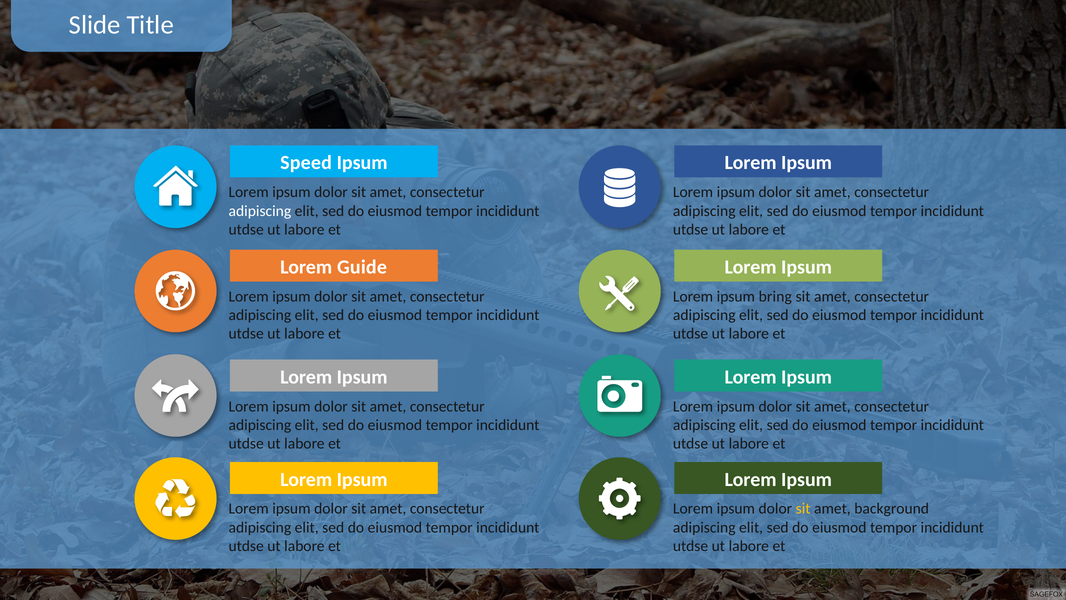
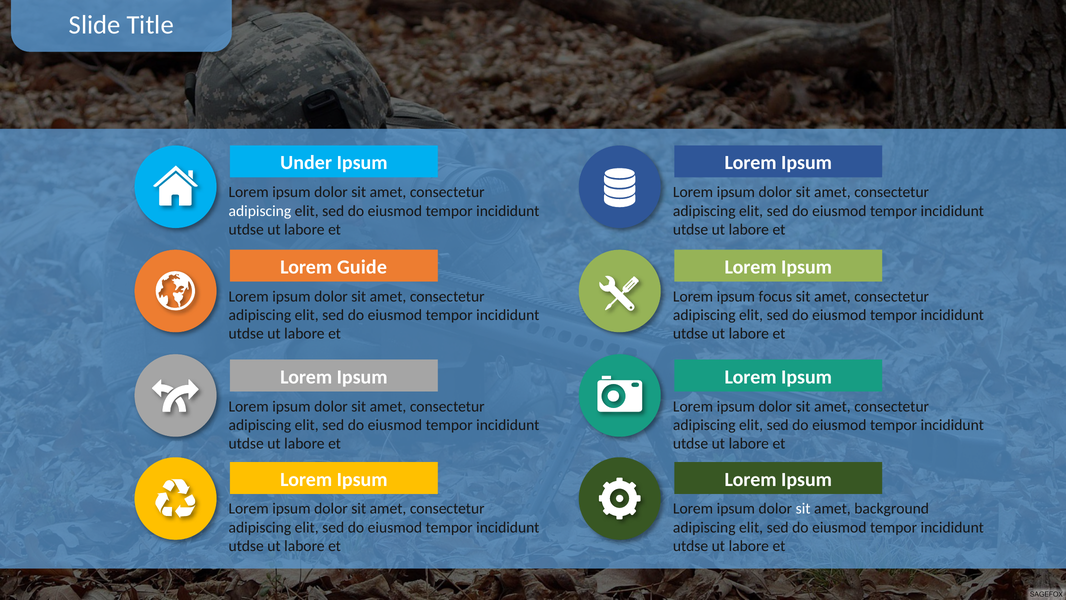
Speed: Speed -> Under
bring: bring -> focus
sit at (803, 509) colour: yellow -> white
